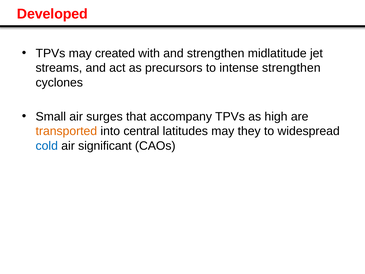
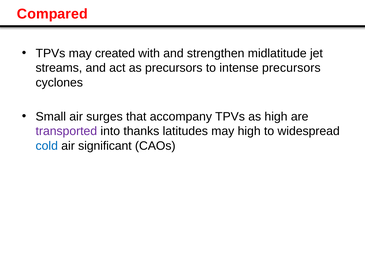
Developed: Developed -> Compared
intense strengthen: strengthen -> precursors
transported colour: orange -> purple
central: central -> thanks
may they: they -> high
